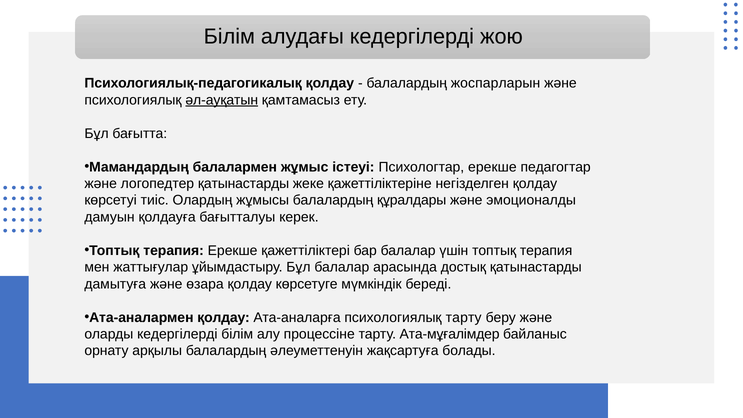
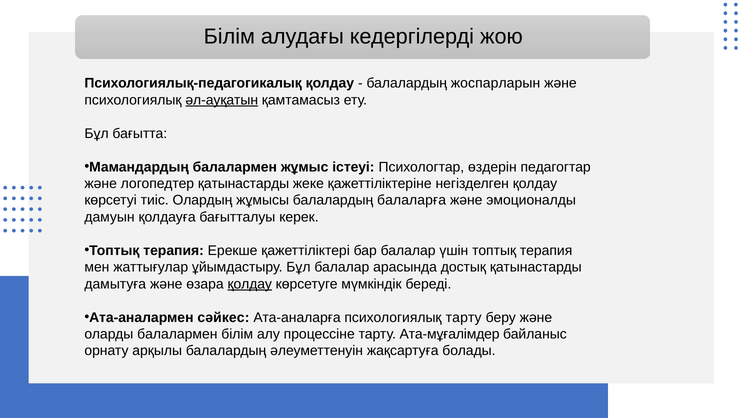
Психологтар ерекше: ерекше -> өздерін
құралдары: құралдары -> балаларға
қолдау at (250, 284) underline: none -> present
Ата-аналармен қолдау: қолдау -> сәйкес
оларды кедергілерді: кедергілерді -> балалармен
